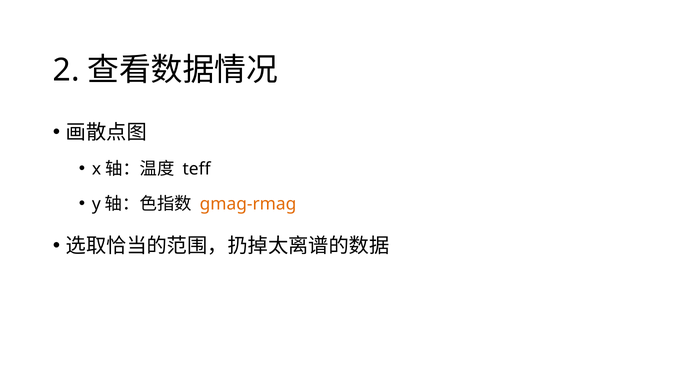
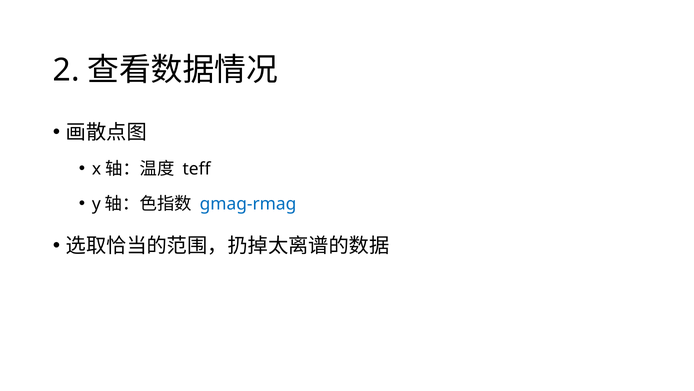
gmag-rmag colour: orange -> blue
